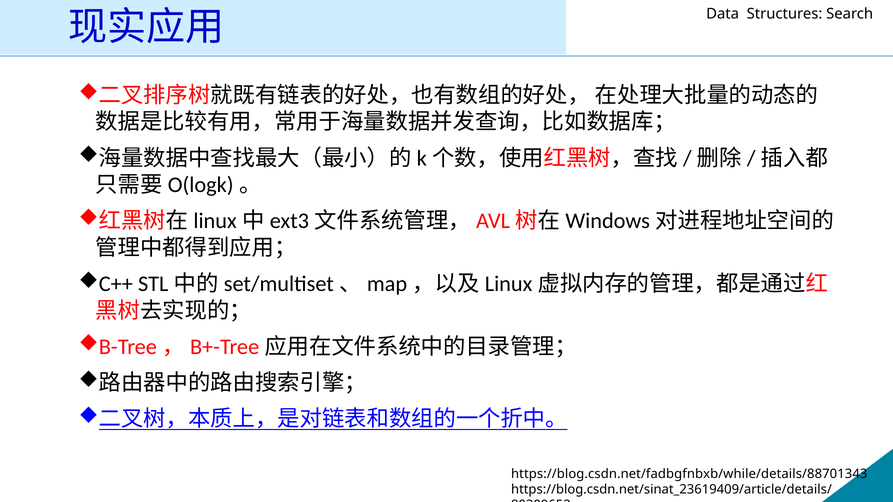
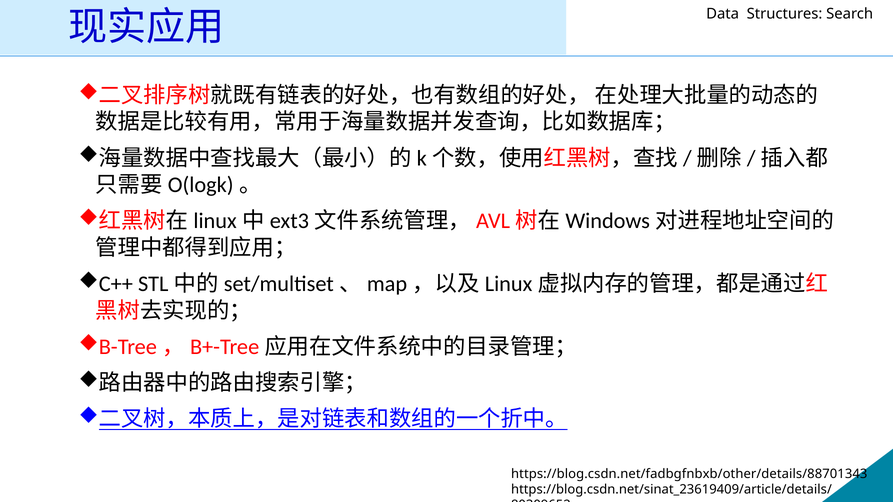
https://blog.csdn.net/fadbgfnbxb/while/details/88701343: https://blog.csdn.net/fadbgfnbxb/while/details/88701343 -> https://blog.csdn.net/fadbgfnbxb/other/details/88701343
